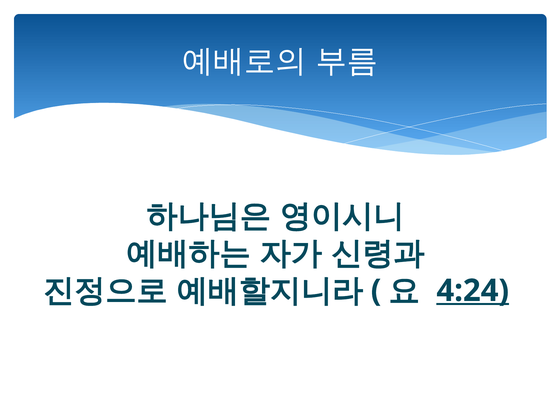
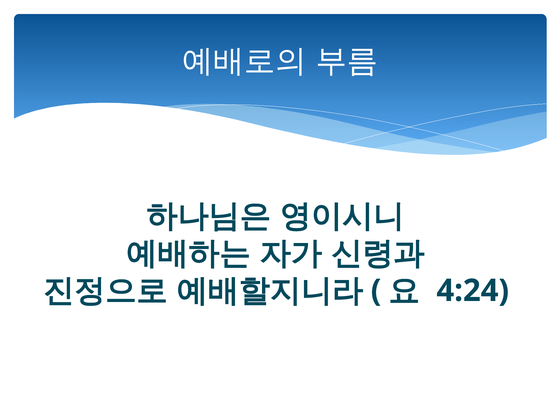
4:24 underline: present -> none
